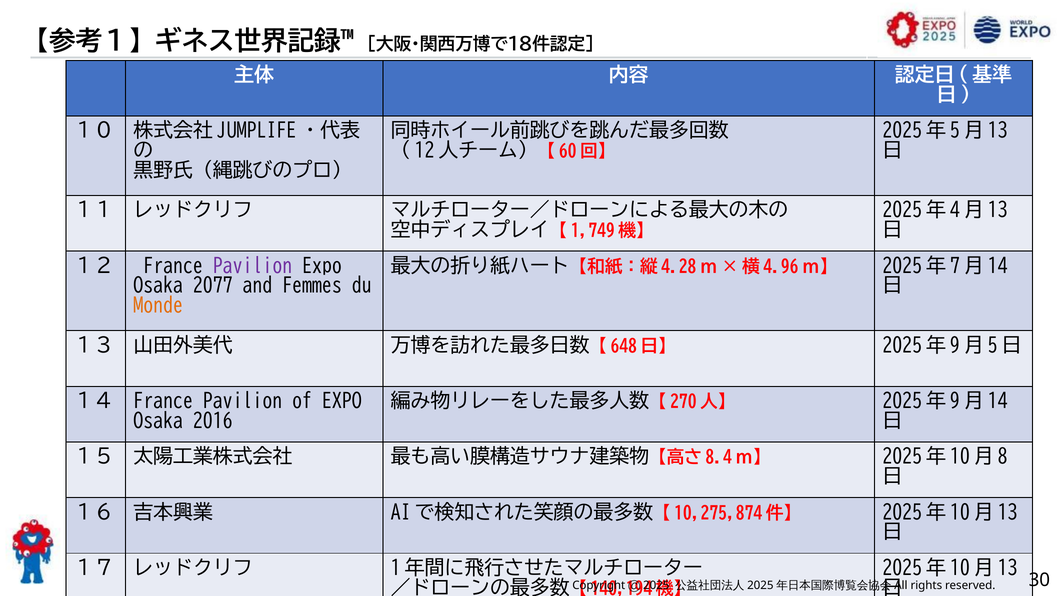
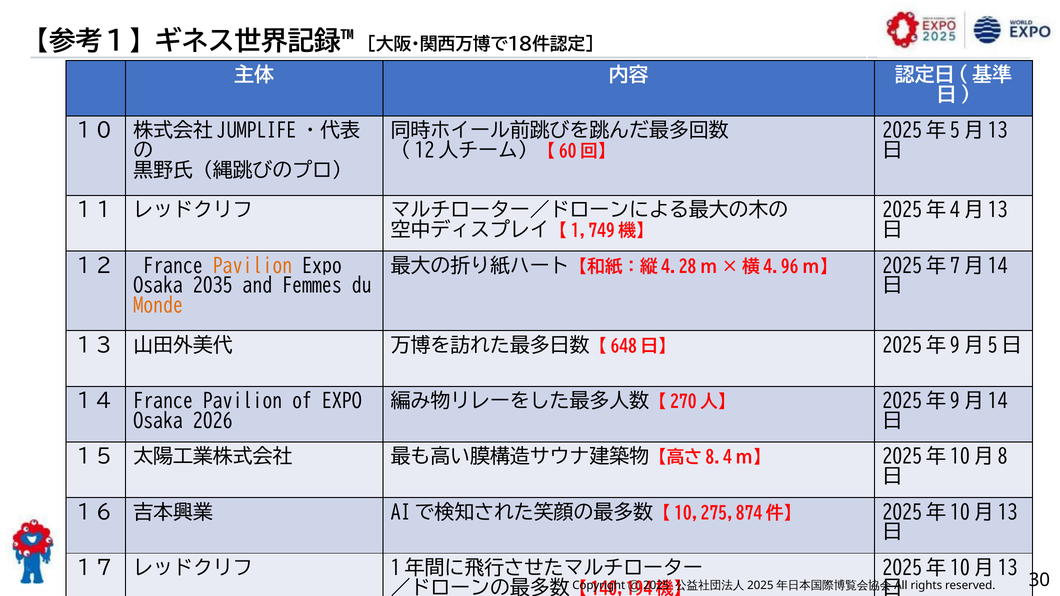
Pavilion at (253, 266) colour: purple -> orange
2077: 2077 -> 2035
2016: 2016 -> 2026
